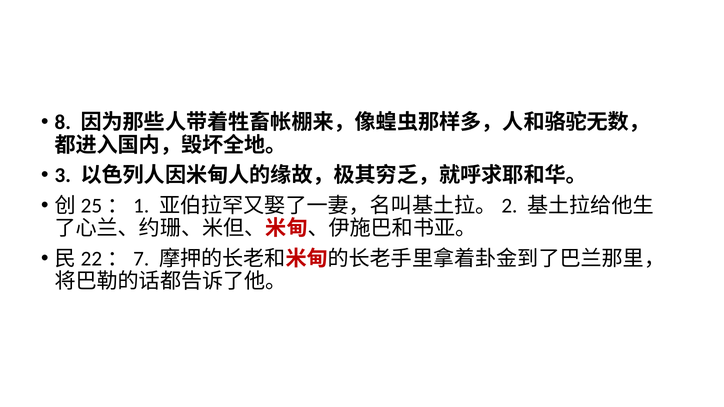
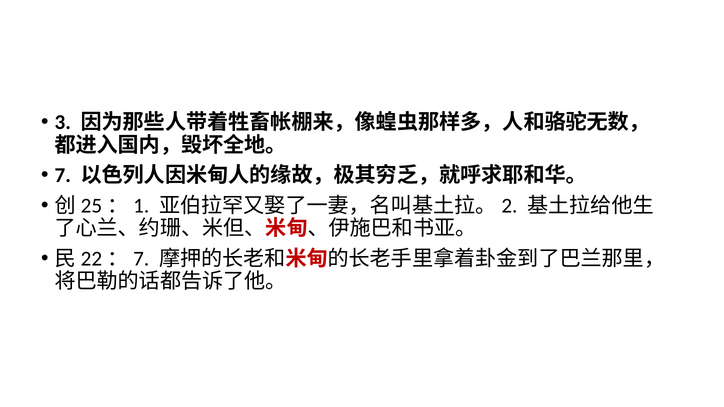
8: 8 -> 3
3: 3 -> 7
